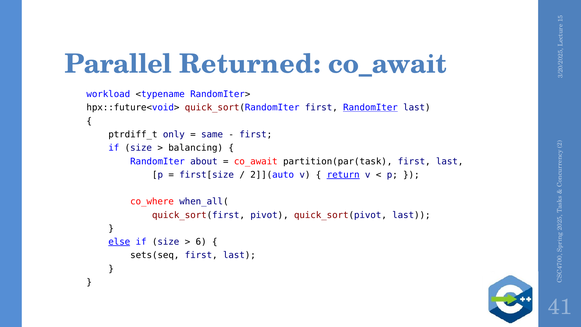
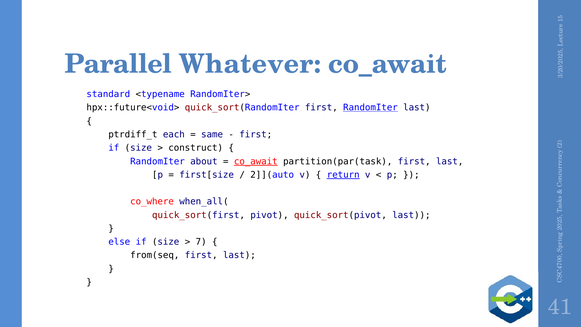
Returned: Returned -> Whatever
workload: workload -> standard
only: only -> each
balancing: balancing -> construct
co_await at (256, 161) underline: none -> present
else underline: present -> none
6 at (201, 242): 6 -> 7
sets(seq: sets(seq -> from(seq
